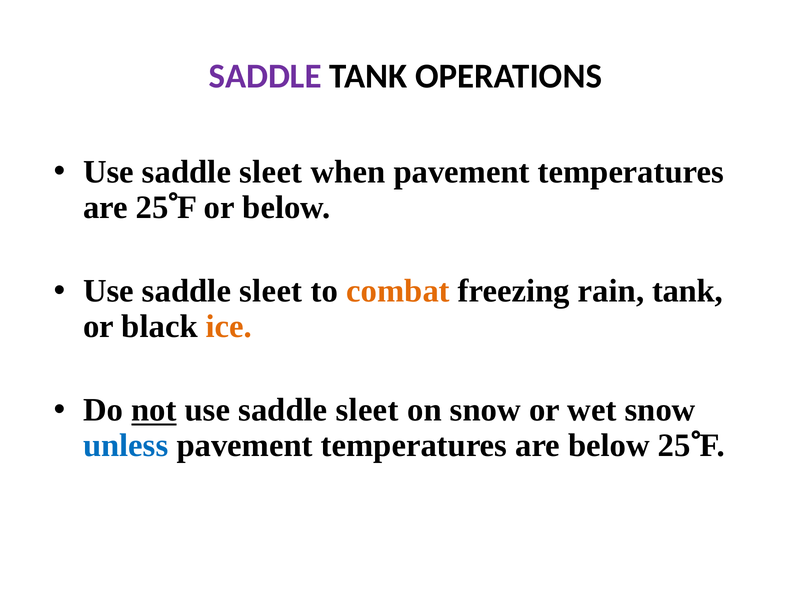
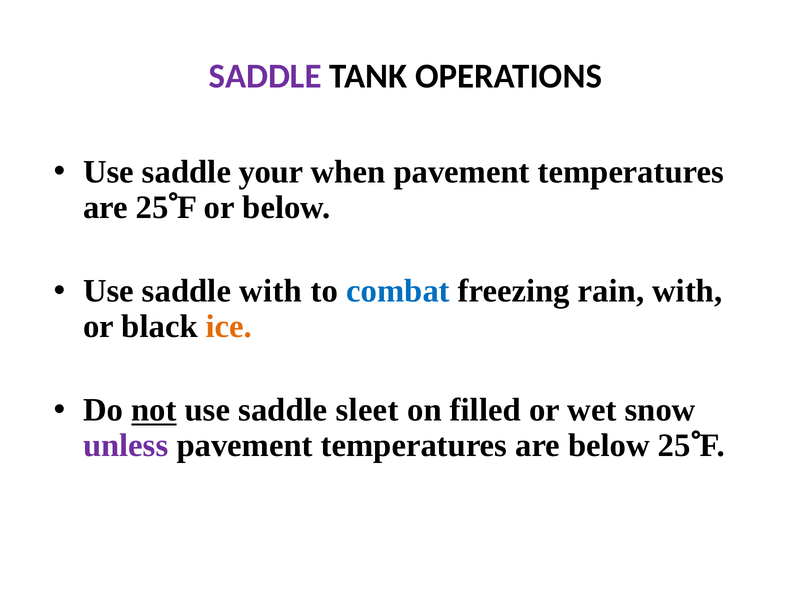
sleet at (271, 172): sleet -> your
sleet at (271, 291): sleet -> with
combat colour: orange -> blue
rain tank: tank -> with
on snow: snow -> filled
unless colour: blue -> purple
